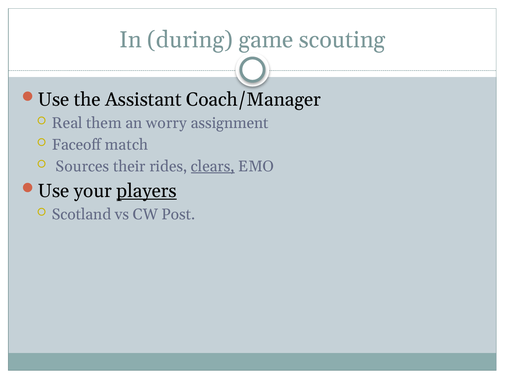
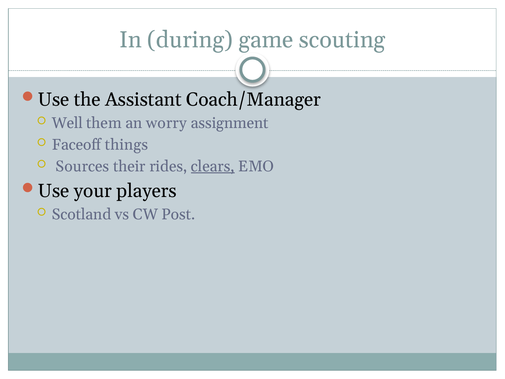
Real: Real -> Well
match: match -> things
players underline: present -> none
